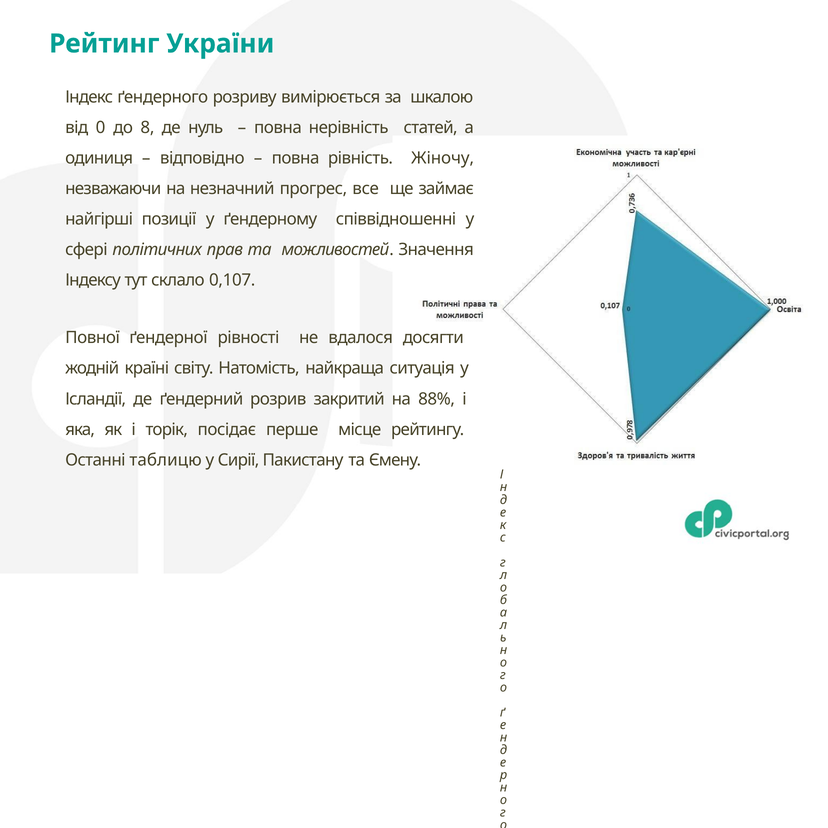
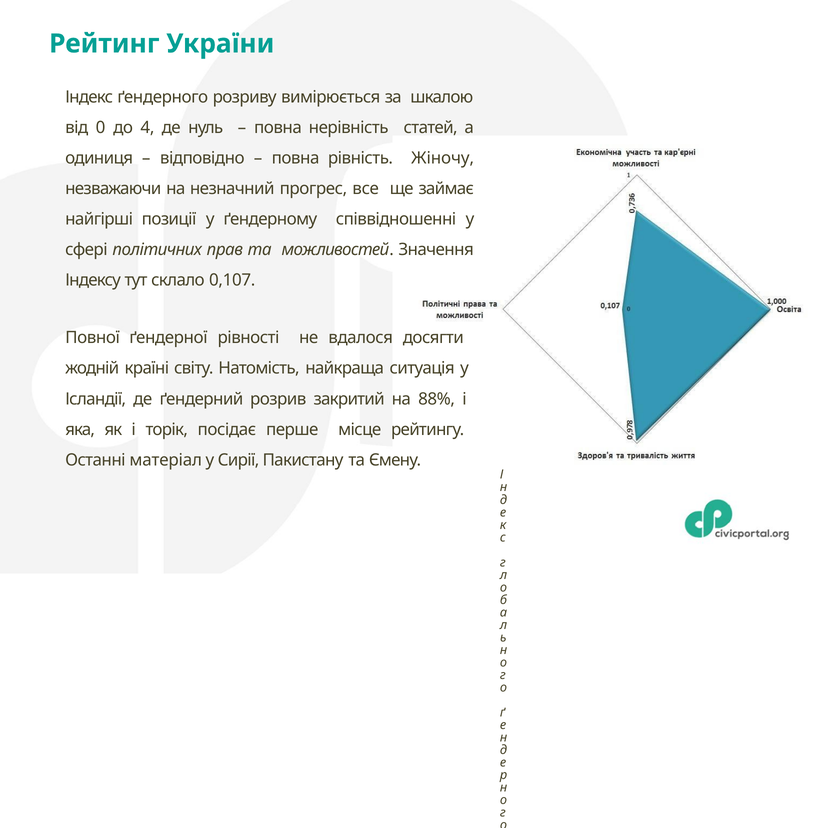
8: 8 -> 4
таблицю: таблицю -> матеріал
